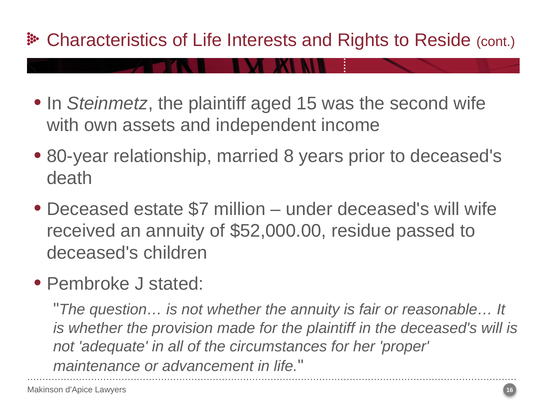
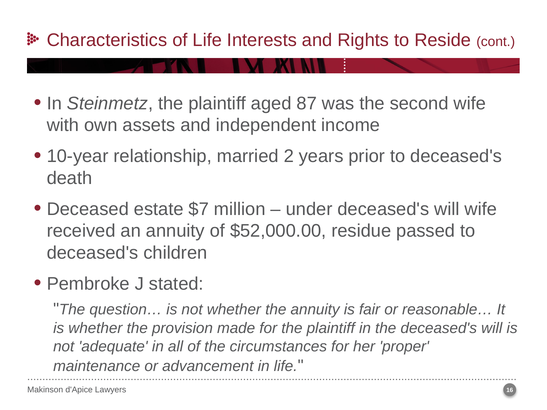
15: 15 -> 87
80-year: 80-year -> 10-year
8: 8 -> 2
